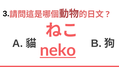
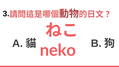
neko underline: present -> none
